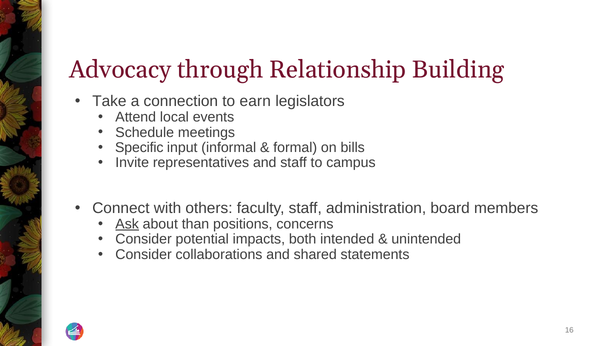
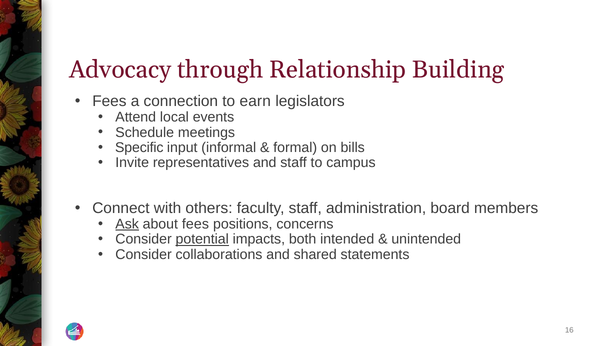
Take at (109, 101): Take -> Fees
about than: than -> fees
potential underline: none -> present
